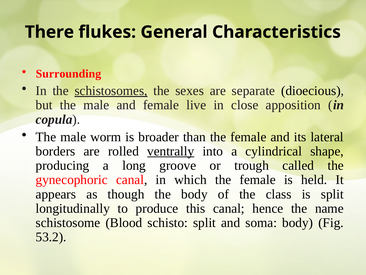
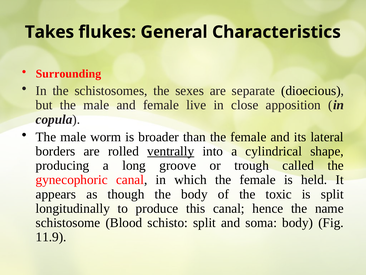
There: There -> Takes
schistosomes underline: present -> none
class: class -> toxic
53.2: 53.2 -> 11.9
